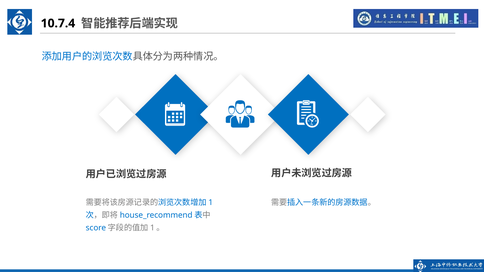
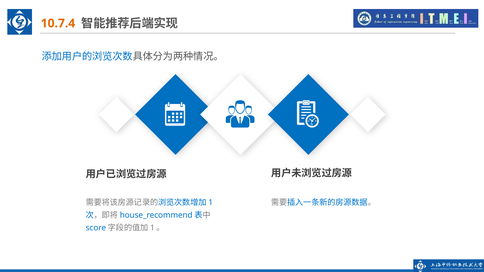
10.7.4 colour: black -> orange
